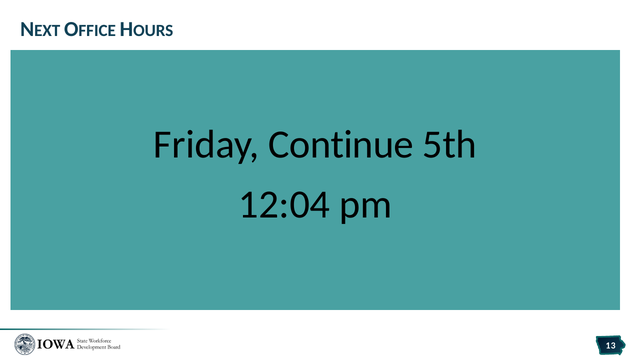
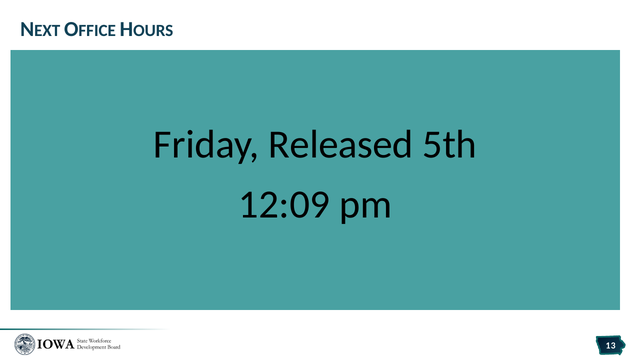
Continue: Continue -> Released
12:04: 12:04 -> 12:09
